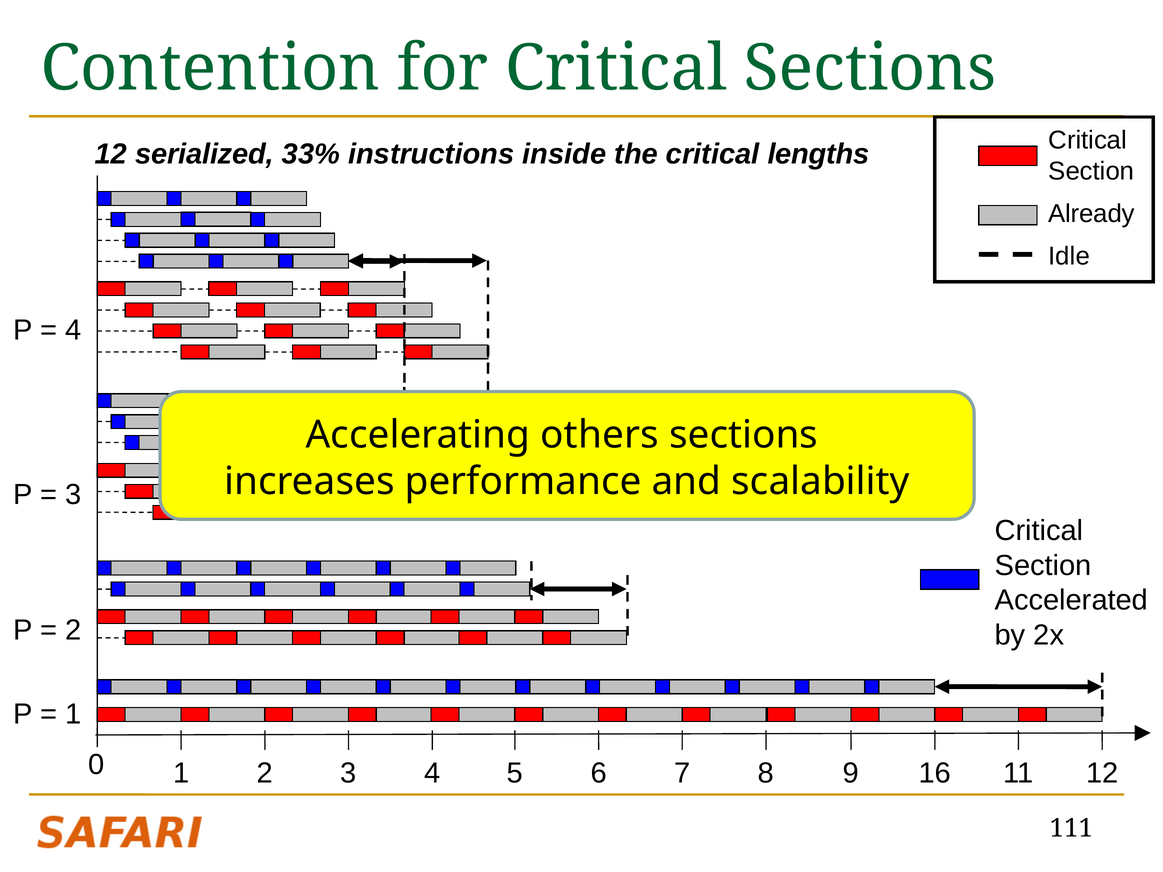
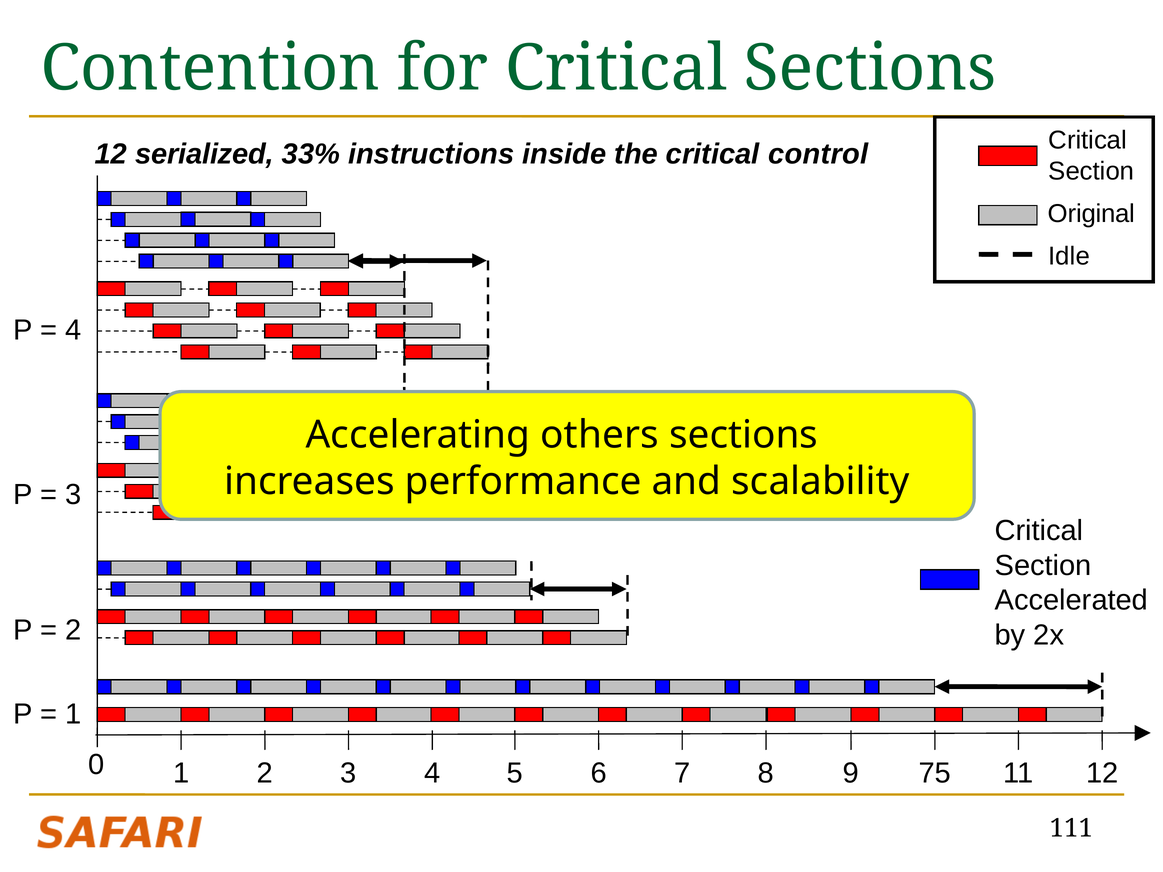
lengths: lengths -> control
Already: Already -> Original
16: 16 -> 75
